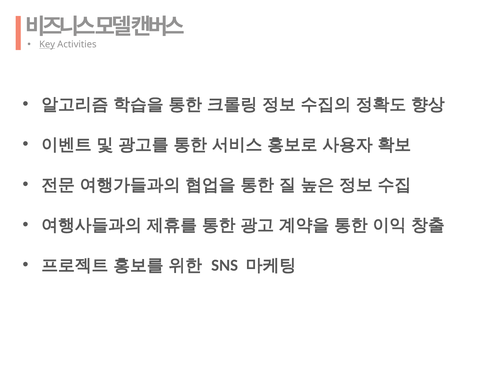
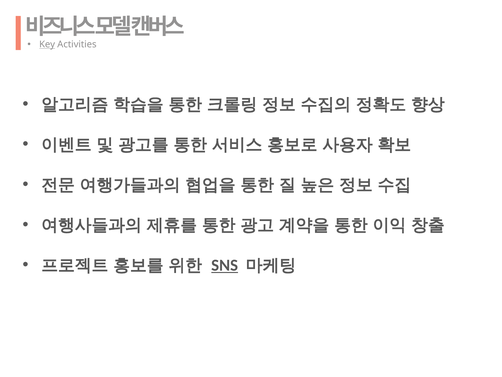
SNS underline: none -> present
